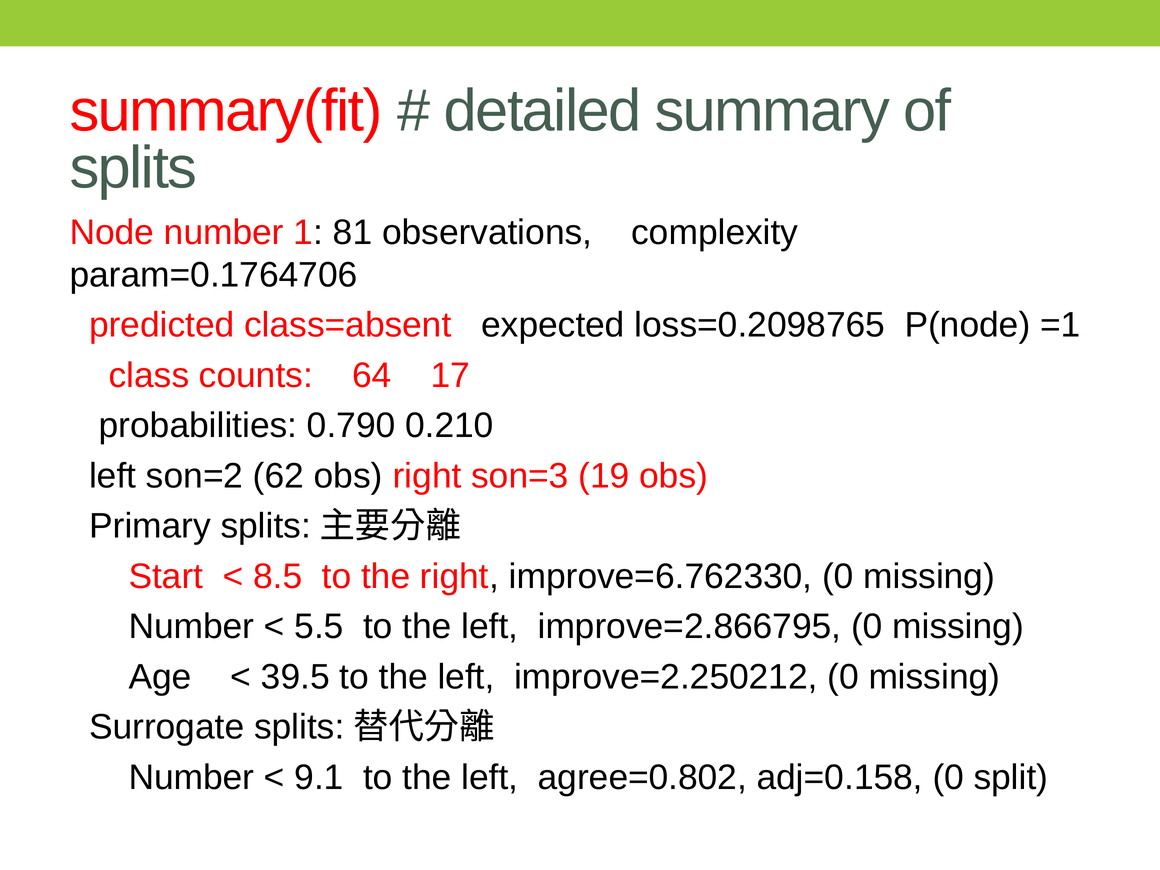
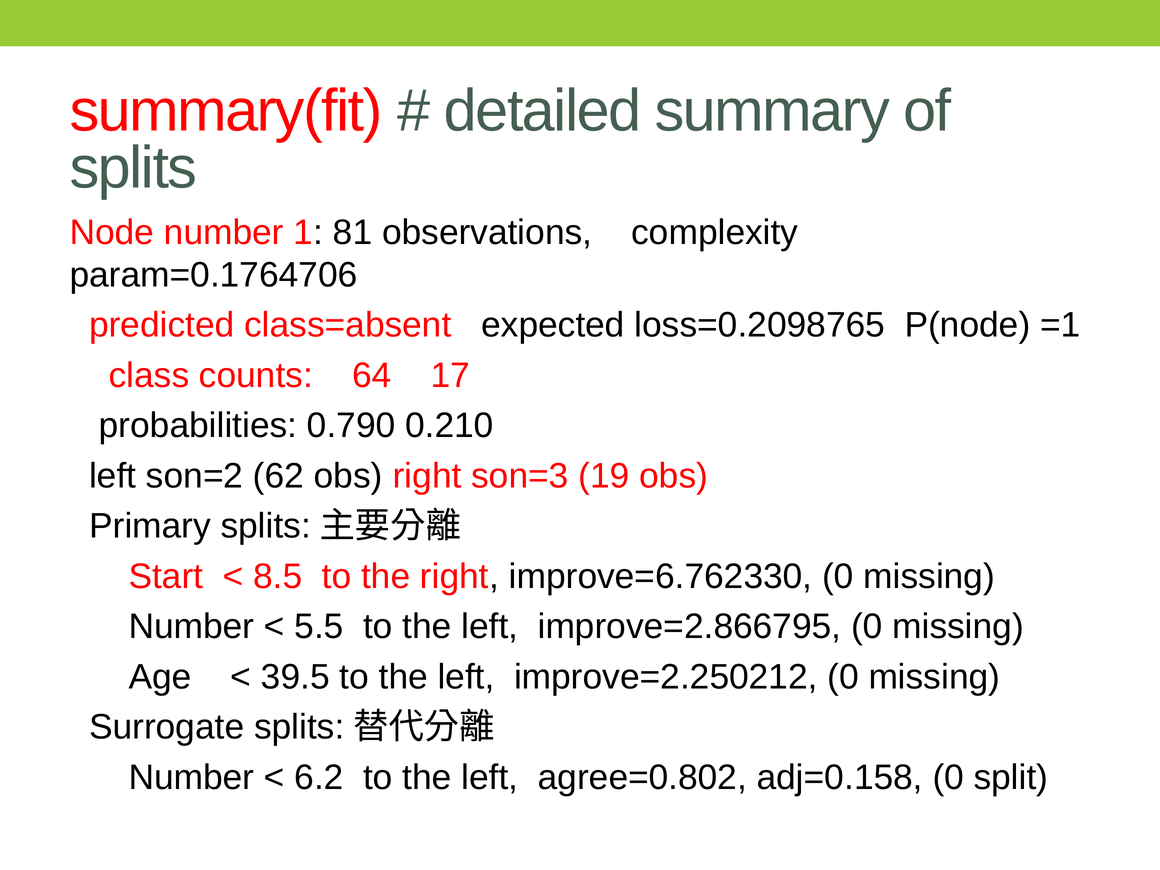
9.1: 9.1 -> 6.2
